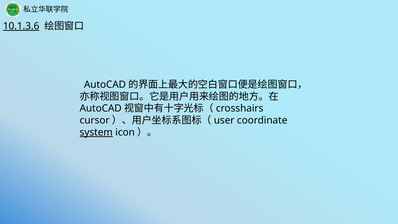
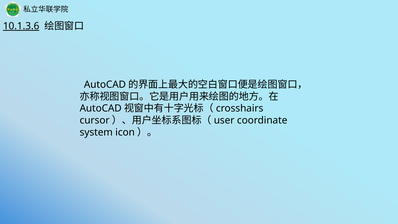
system underline: present -> none
